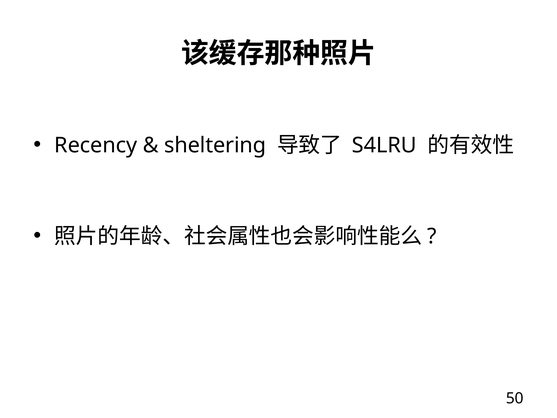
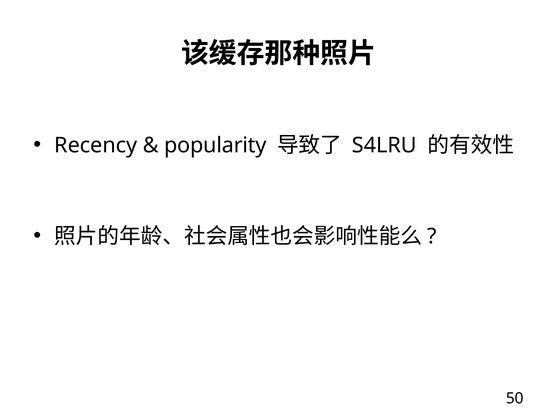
sheltering: sheltering -> popularity
